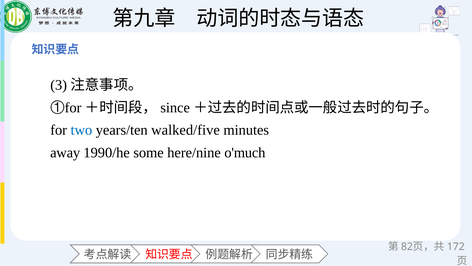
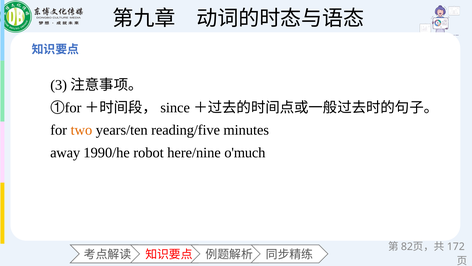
two colour: blue -> orange
walked/five: walked/five -> reading/five
some: some -> robot
